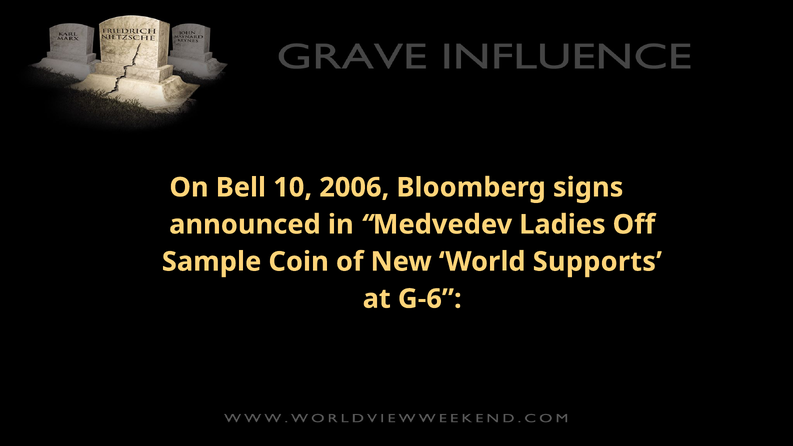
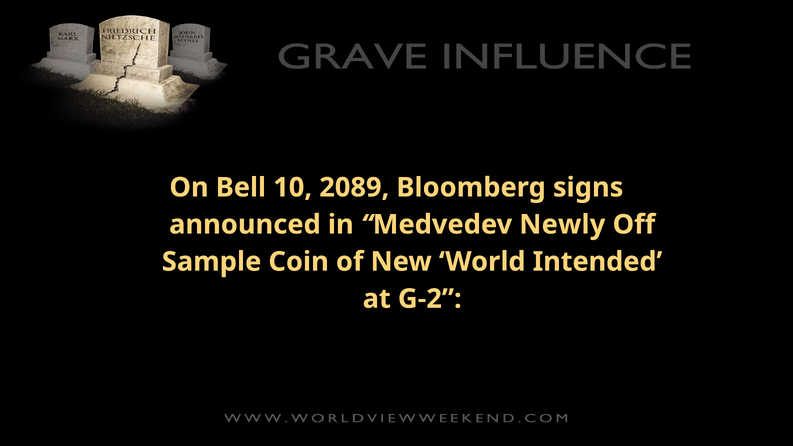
2006: 2006 -> 2089
Ladies: Ladies -> Newly
Supports: Supports -> Intended
G-6: G-6 -> G-2
